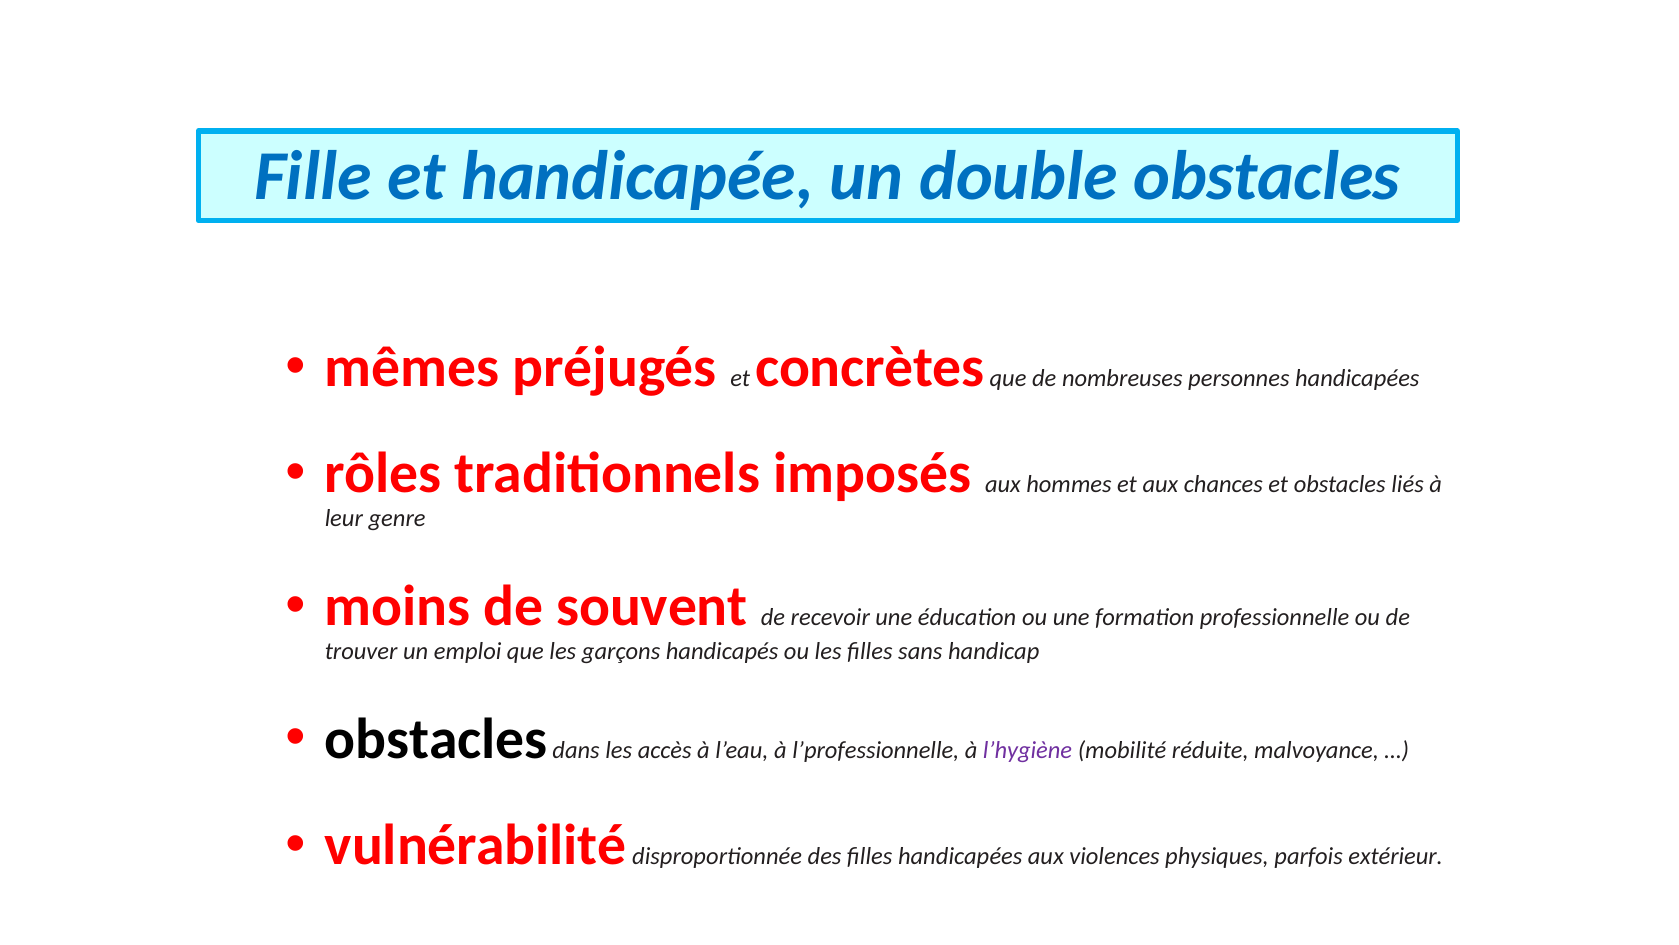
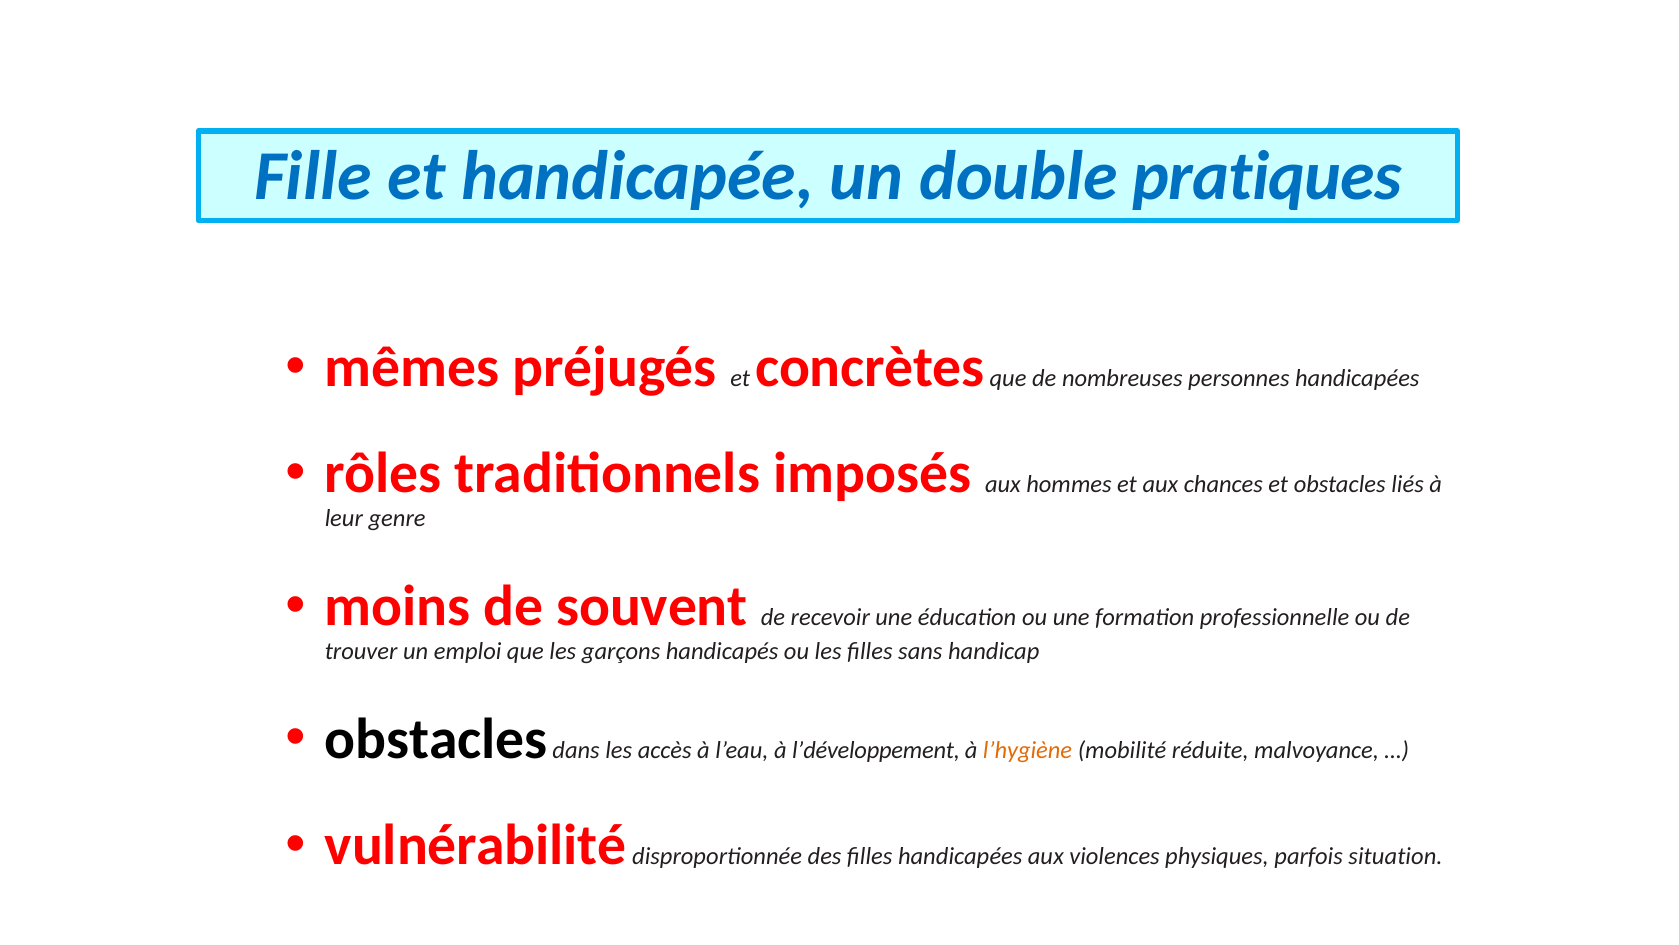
double obstacles: obstacles -> pratiques
l’professionnelle: l’professionnelle -> l’développement
l’hygiène colour: purple -> orange
extérieur: extérieur -> situation
